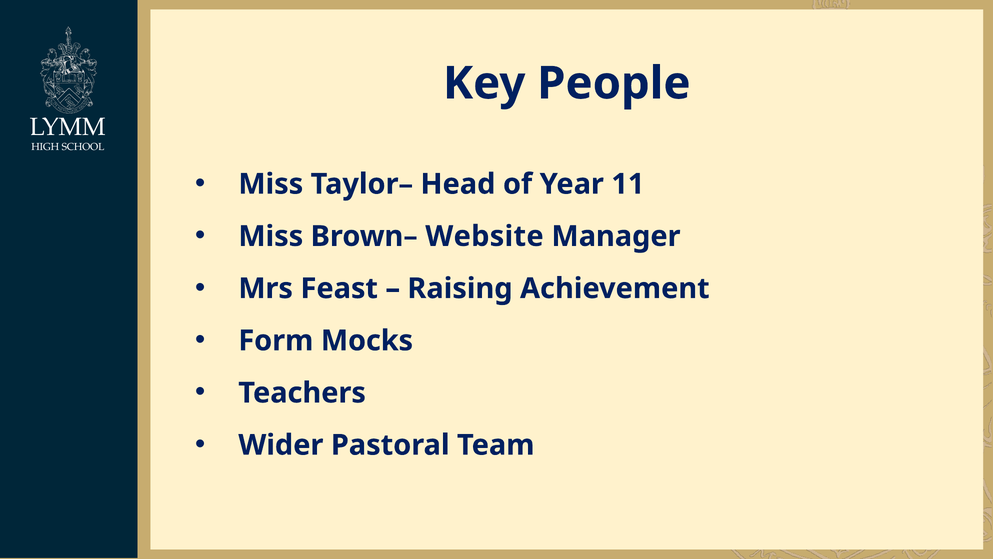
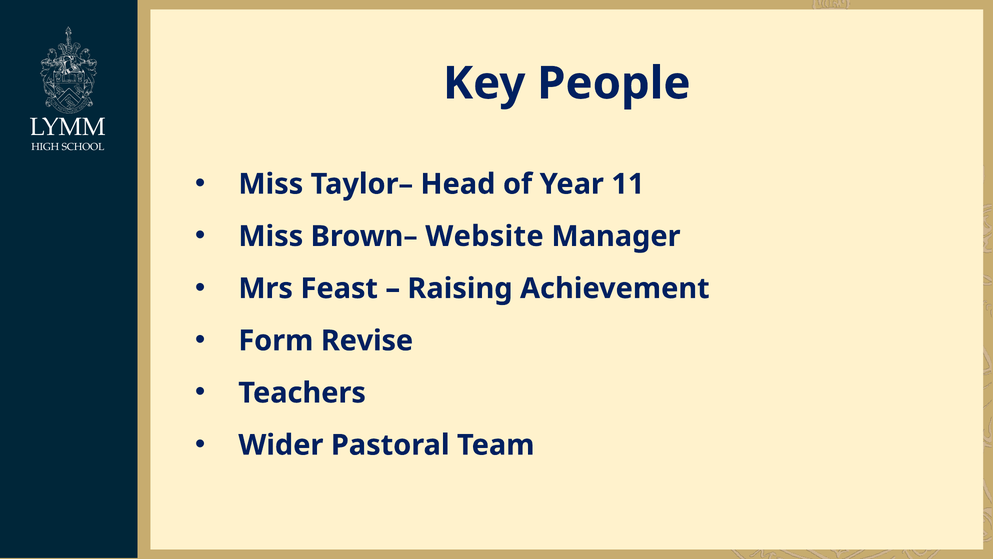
Mocks: Mocks -> Revise
